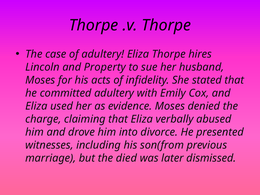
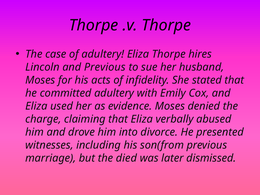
and Property: Property -> Previous
